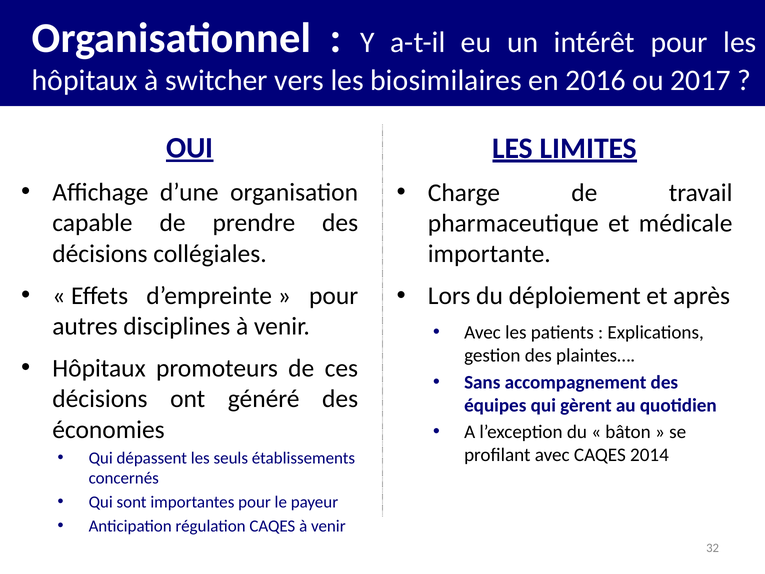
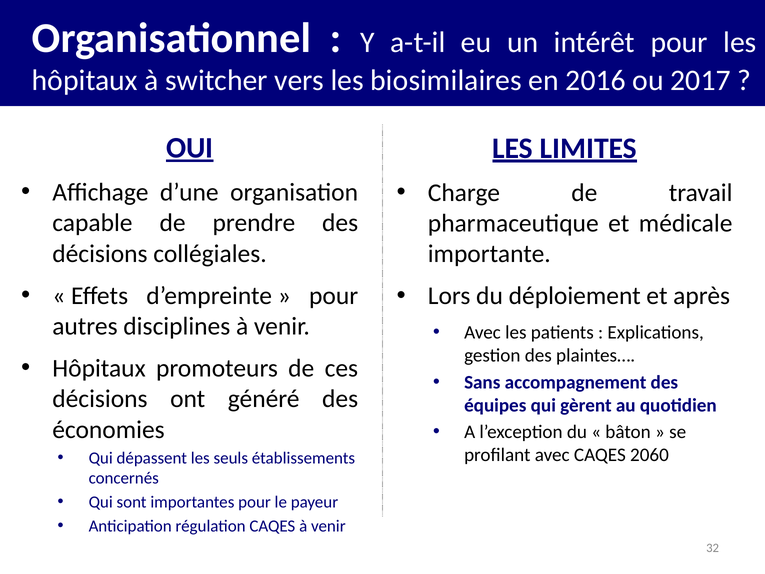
2014: 2014 -> 2060
